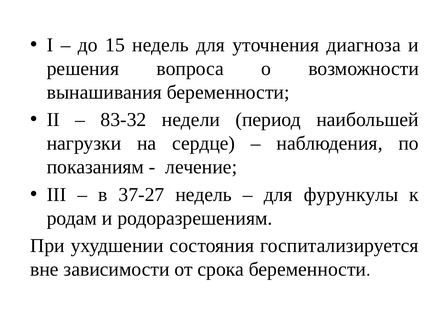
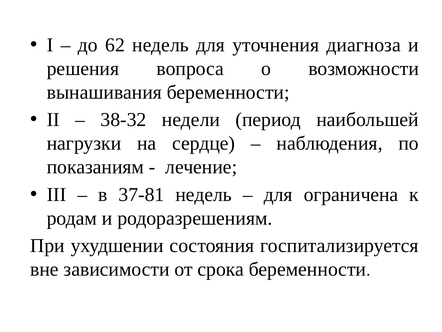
15: 15 -> 62
83-32: 83-32 -> 38-32
37-27: 37-27 -> 37-81
фурункулы: фурункулы -> ограничена
